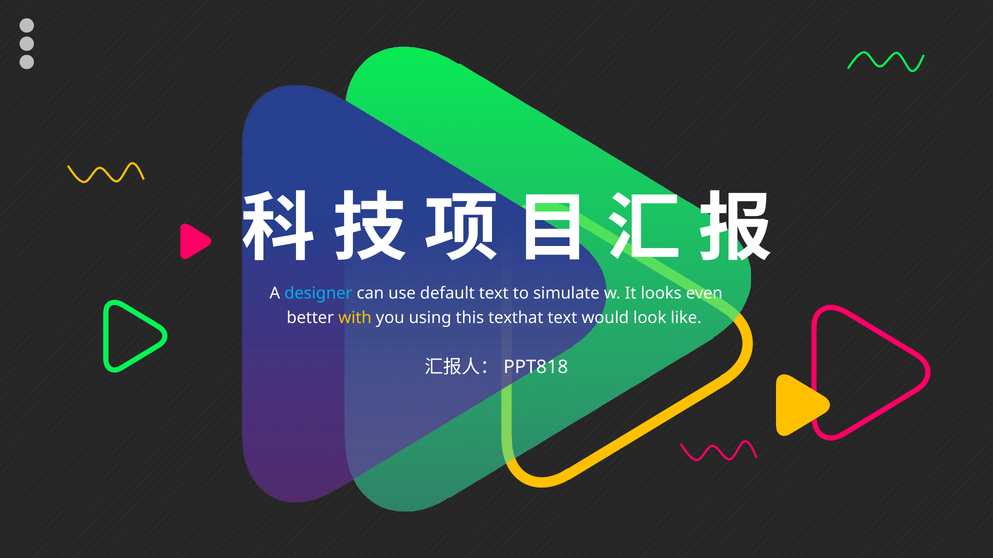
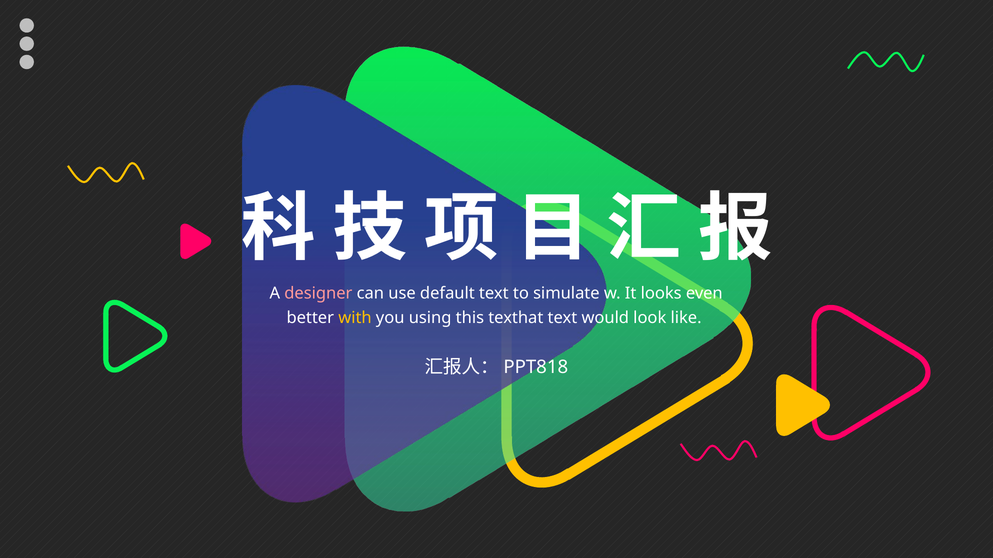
designer colour: light blue -> pink
